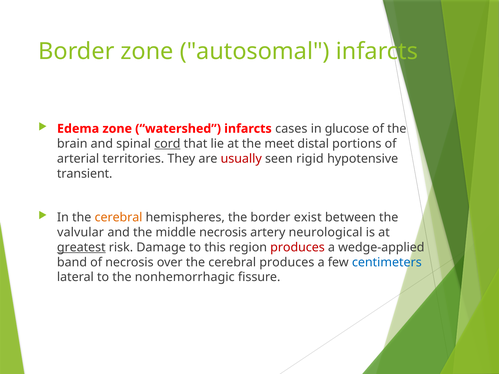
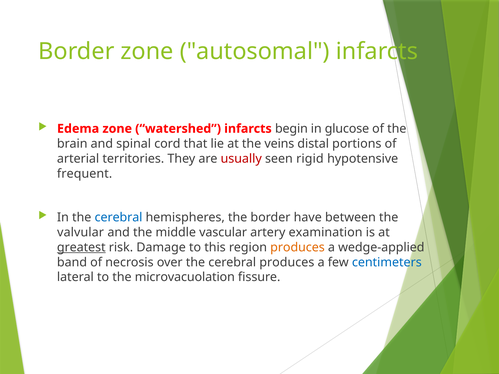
cases: cases -> begin
cord underline: present -> none
meet: meet -> veins
transient: transient -> frequent
cerebral at (119, 217) colour: orange -> blue
exist: exist -> have
middle necrosis: necrosis -> vascular
neurological: neurological -> examination
produces at (297, 247) colour: red -> orange
nonhemorrhagic: nonhemorrhagic -> microvacuolation
